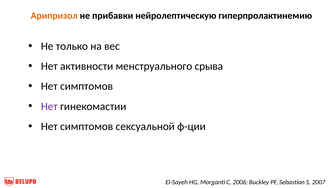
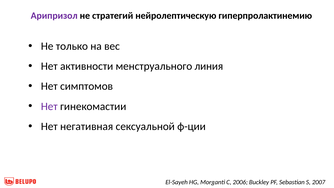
Арипризол colour: orange -> purple
прибавки: прибавки -> стратегий
срыва: срыва -> линия
симптомов at (87, 126): симптомов -> негативная
